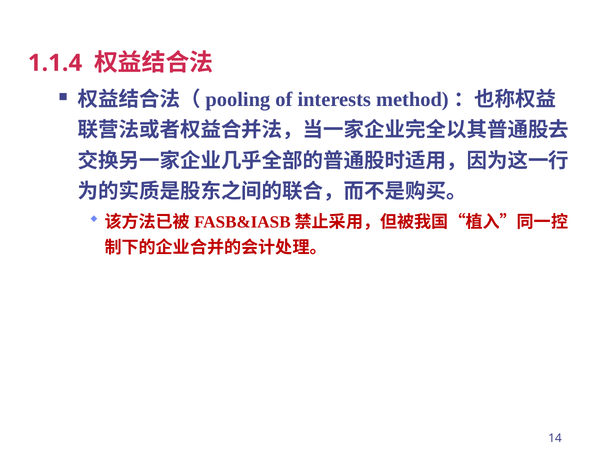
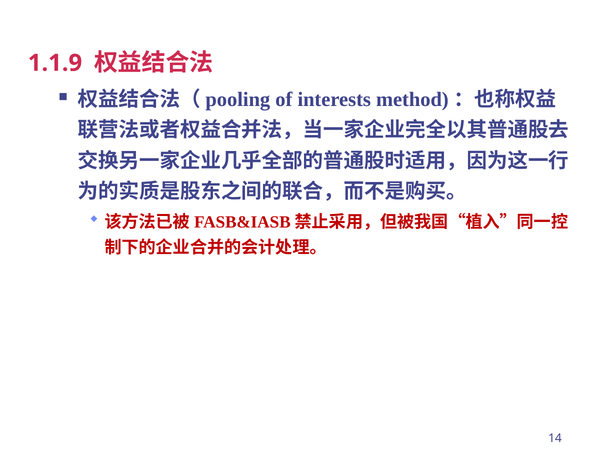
1.1.4: 1.1.4 -> 1.1.9
